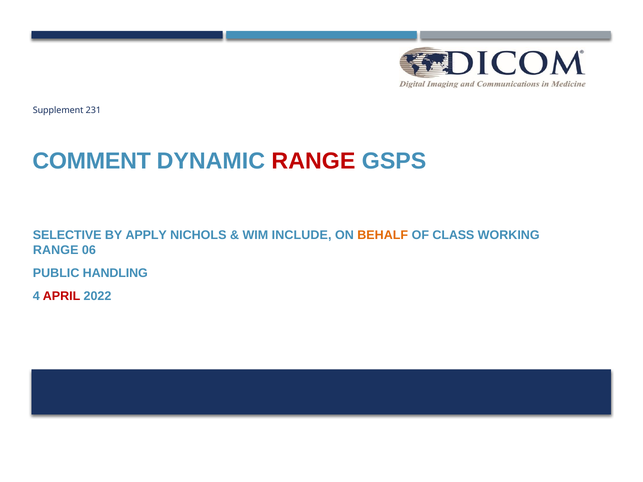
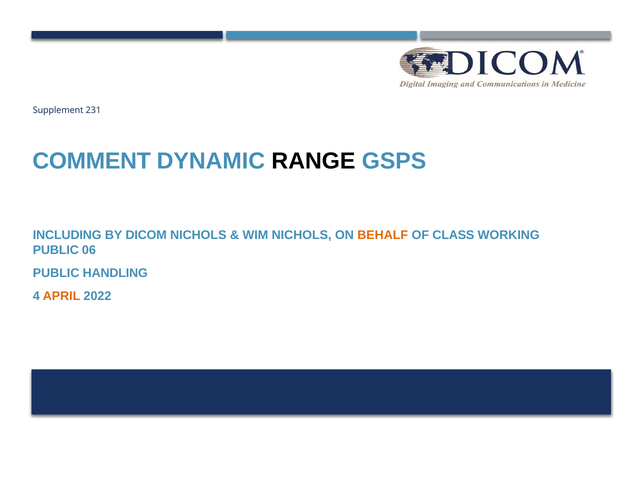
RANGE at (313, 161) colour: red -> black
SELECTIVE: SELECTIVE -> INCLUDING
APPLY: APPLY -> DICOM
WIM INCLUDE: INCLUDE -> NICHOLS
RANGE at (56, 250): RANGE -> PUBLIC
APRIL colour: red -> orange
